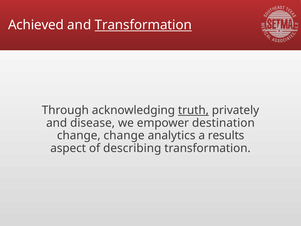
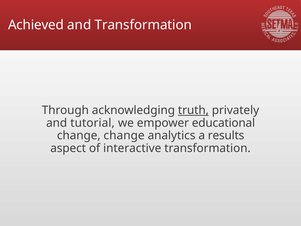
Transformation at (143, 25) underline: present -> none
disease: disease -> tutorial
destination: destination -> educational
describing: describing -> interactive
